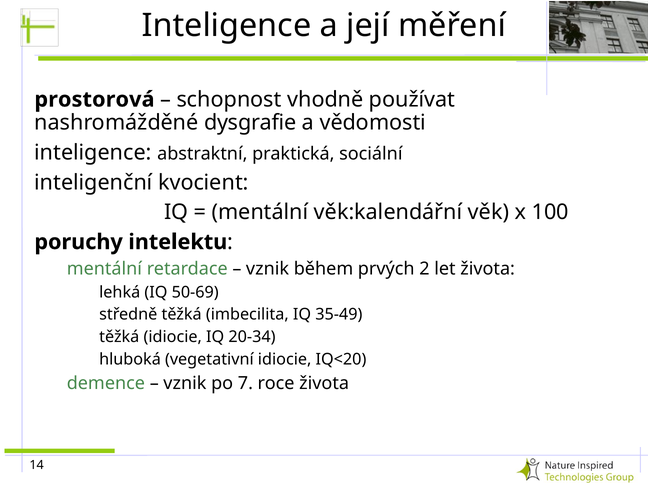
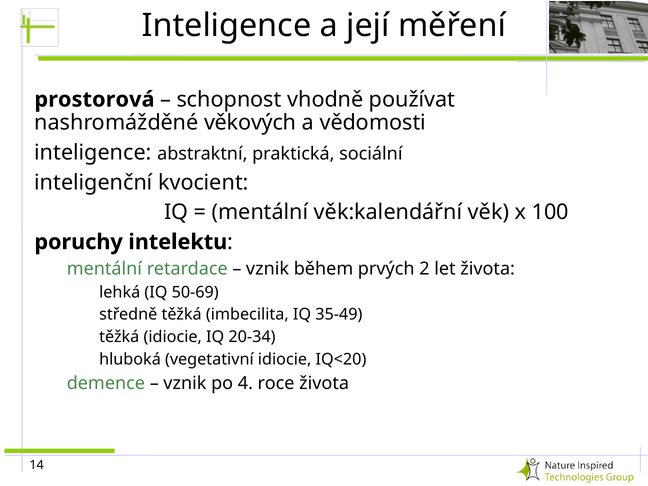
dysgrafie: dysgrafie -> věkových
7: 7 -> 4
